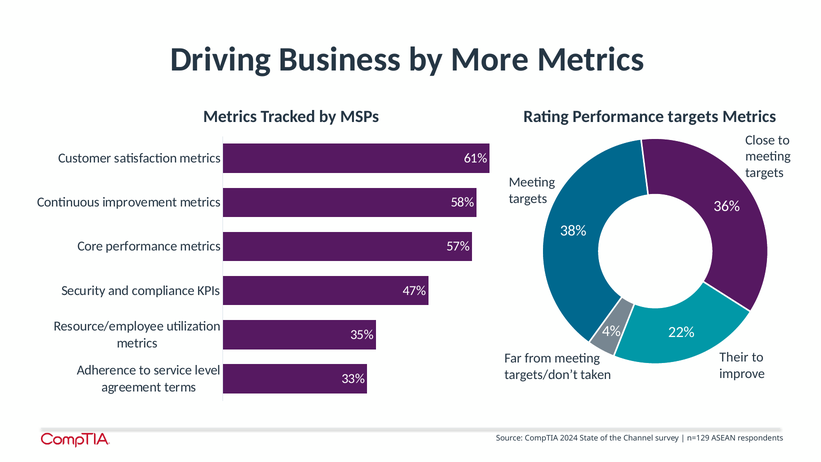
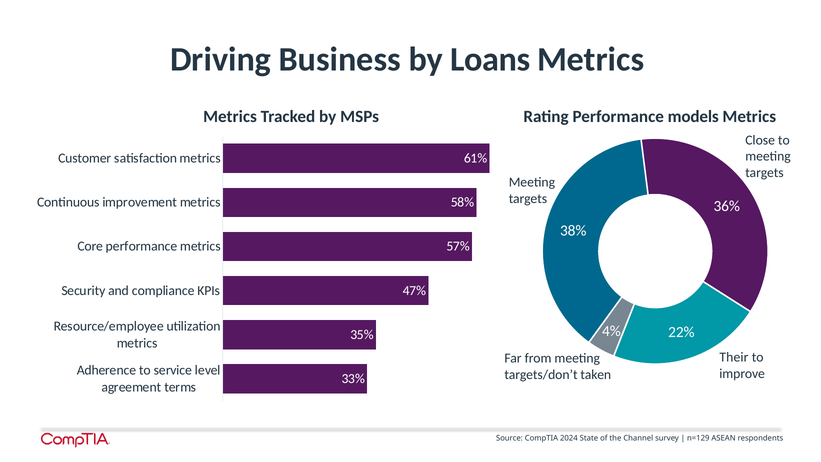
More: More -> Loans
Performance targets: targets -> models
